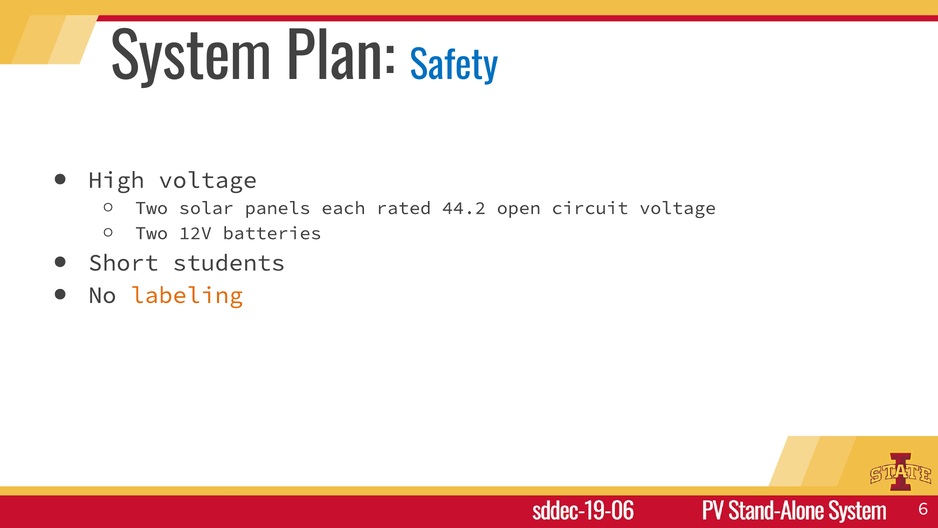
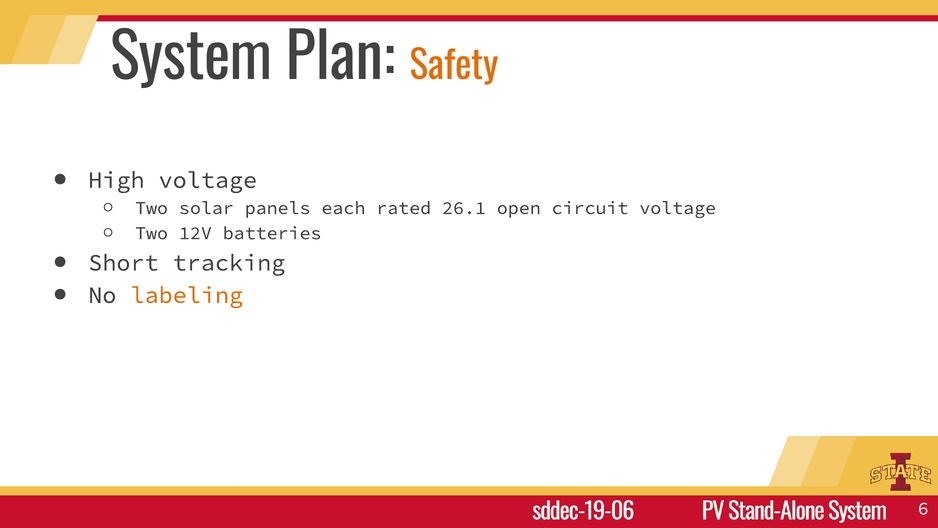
Safety colour: blue -> orange
44.2: 44.2 -> 26.1
students: students -> tracking
